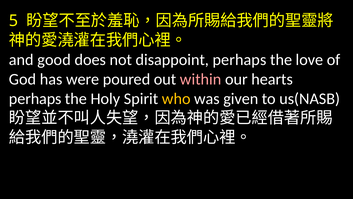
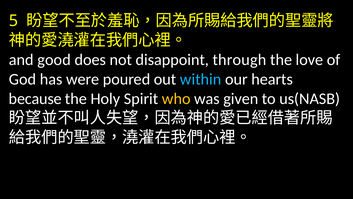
disappoint perhaps: perhaps -> through
within colour: pink -> light blue
perhaps at (35, 98): perhaps -> because
